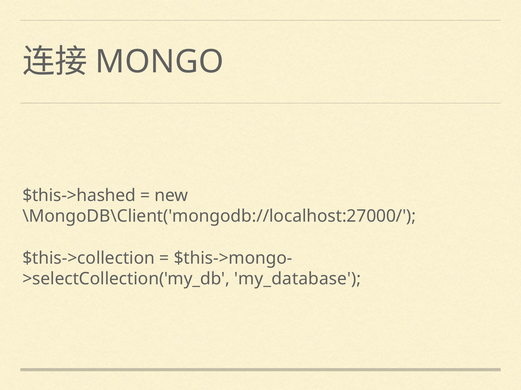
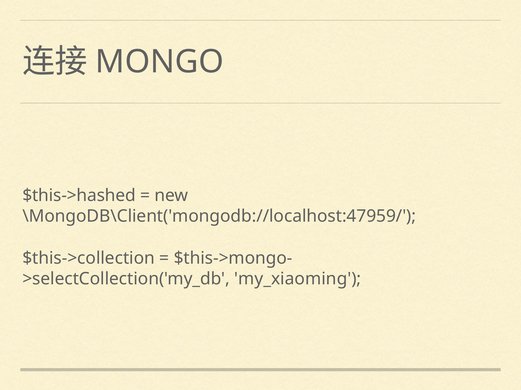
\MongoDB\Client('mongodb://localhost:27000/: \MongoDB\Client('mongodb://localhost:27000/ -> \MongoDB\Client('mongodb://localhost:47959/
my_database: my_database -> my_xiaoming
